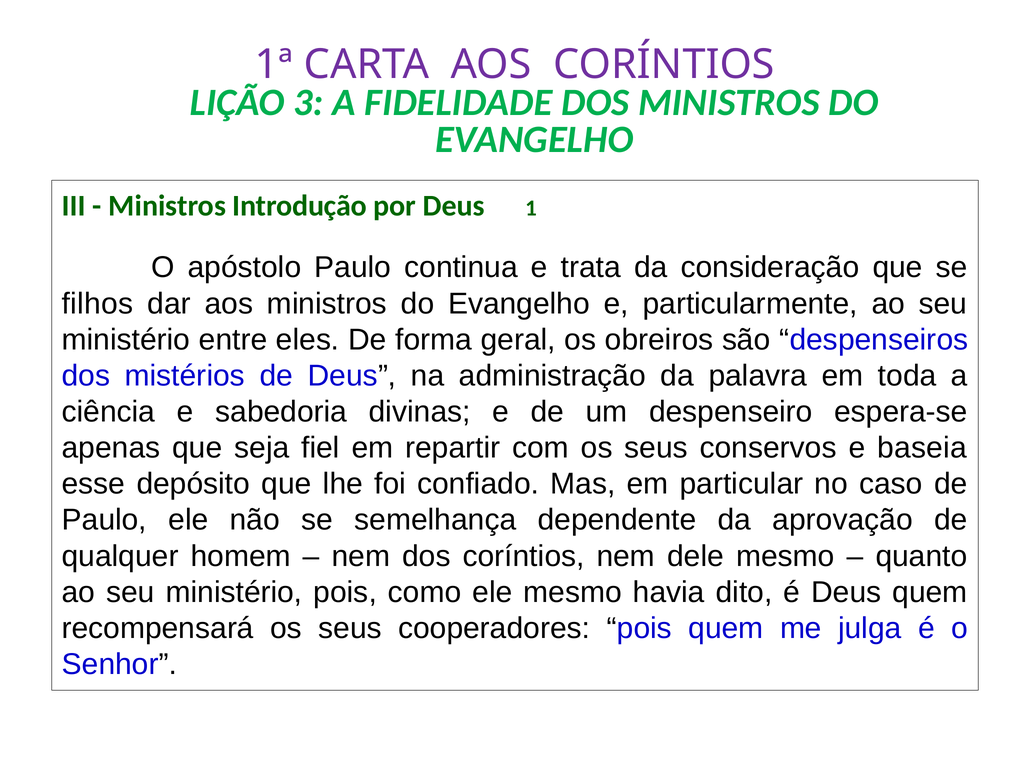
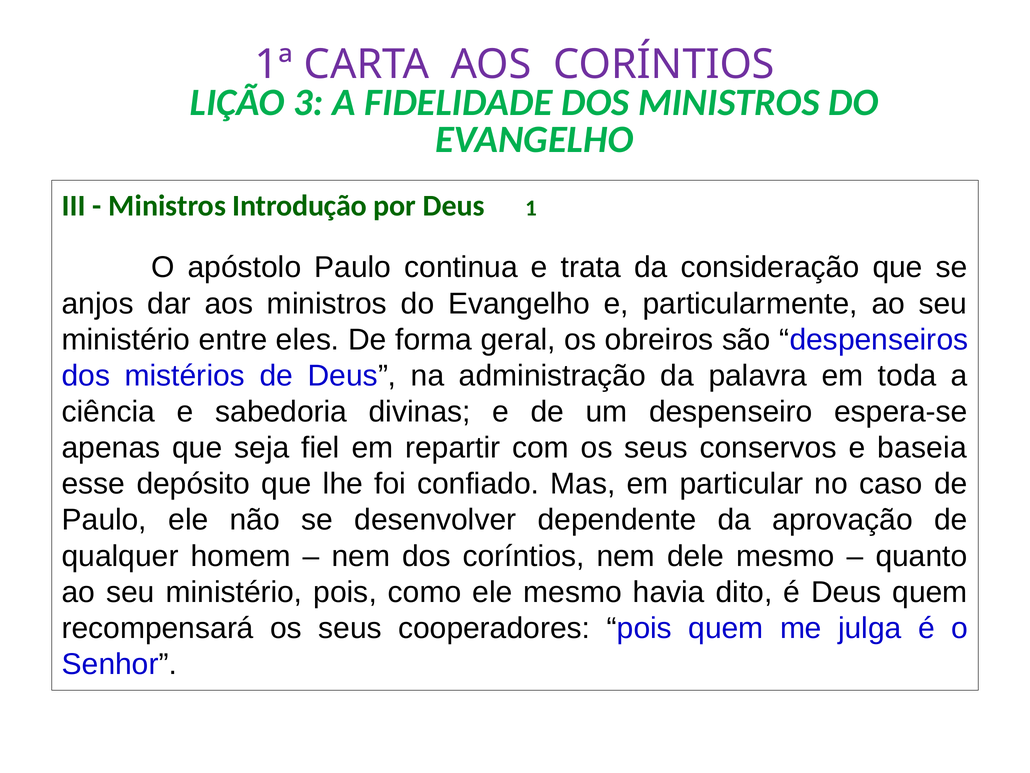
filhos: filhos -> anjos
semelhança: semelhança -> desenvolver
